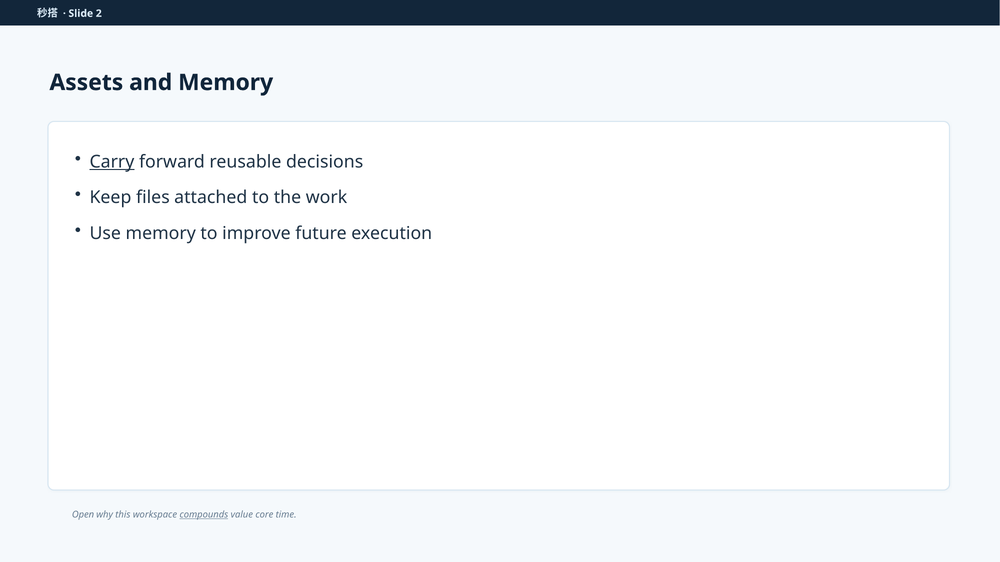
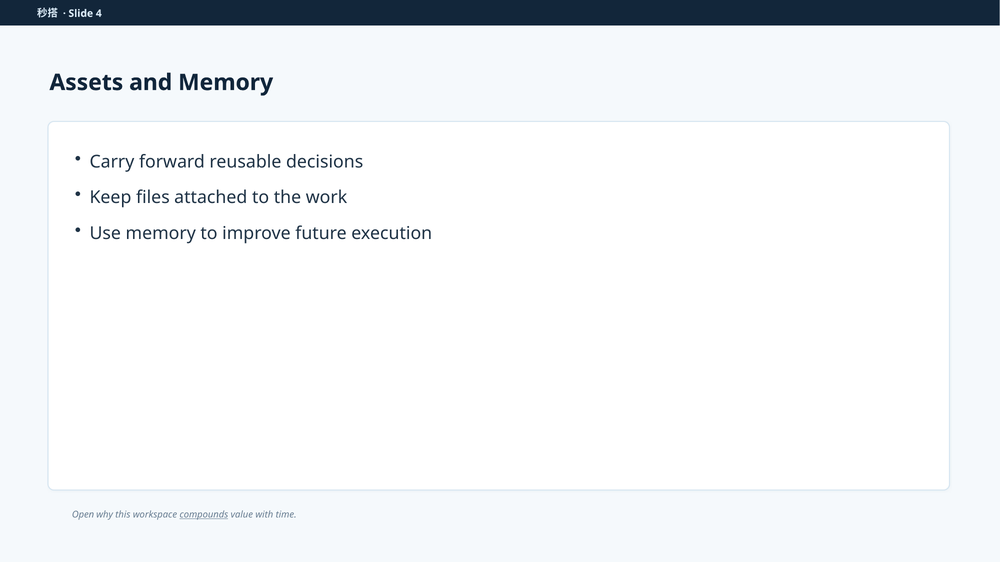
2: 2 -> 4
Carry underline: present -> none
core: core -> with
